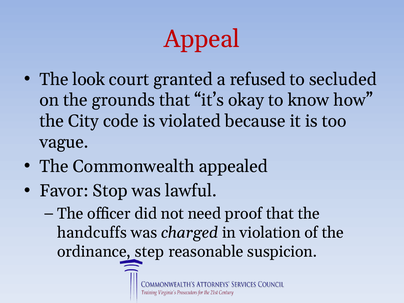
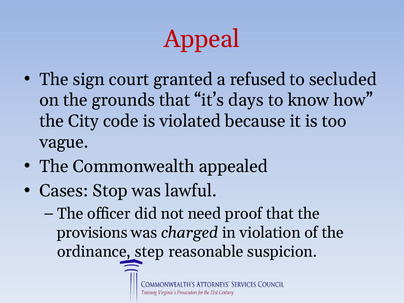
look: look -> sign
okay: okay -> days
Favor: Favor -> Cases
handcuffs: handcuffs -> provisions
